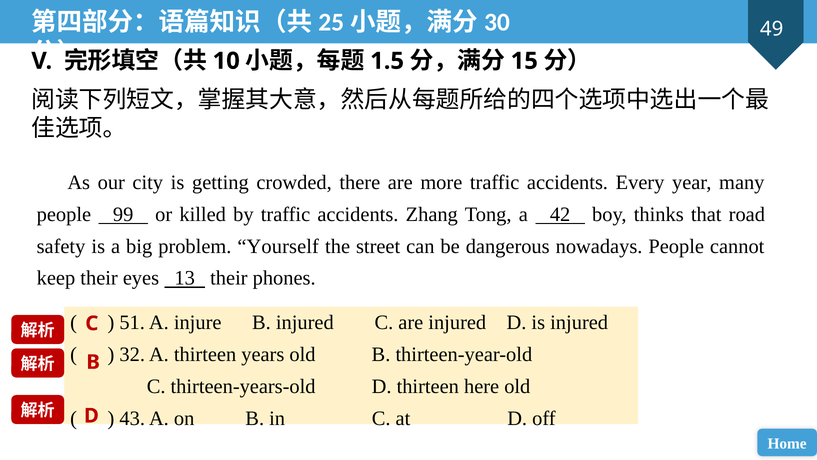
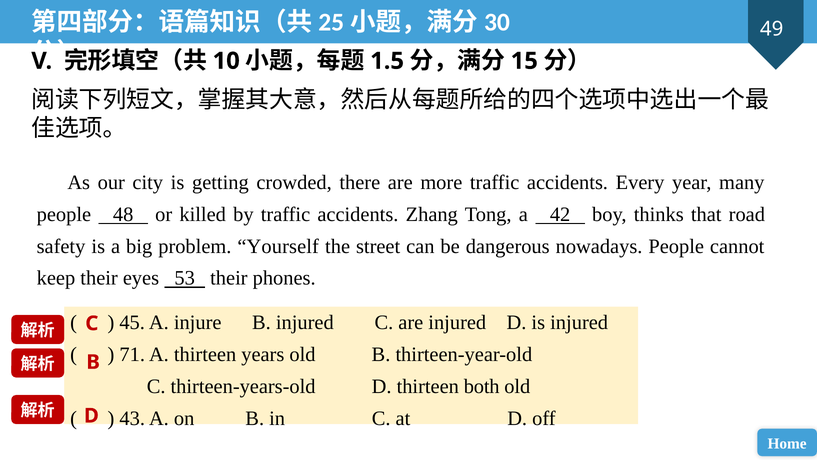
99: 99 -> 48
13: 13 -> 53
51: 51 -> 45
32: 32 -> 71
here: here -> both
